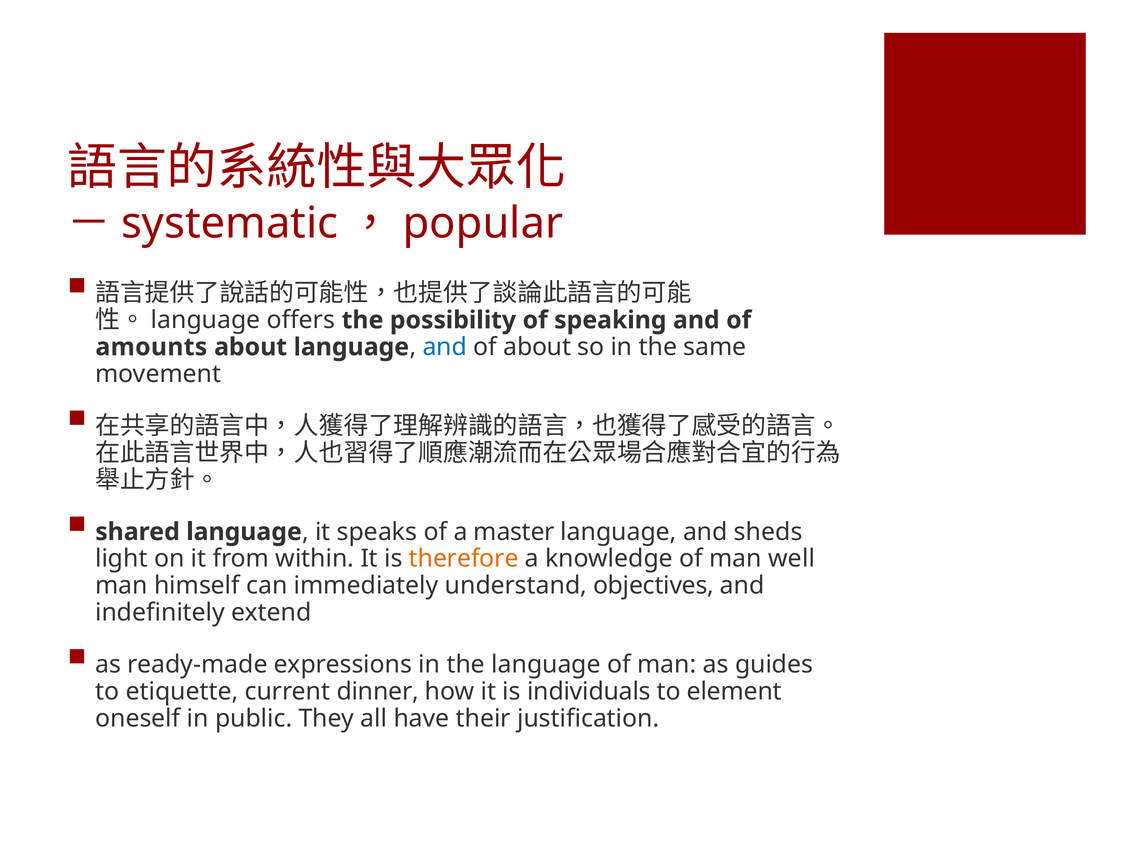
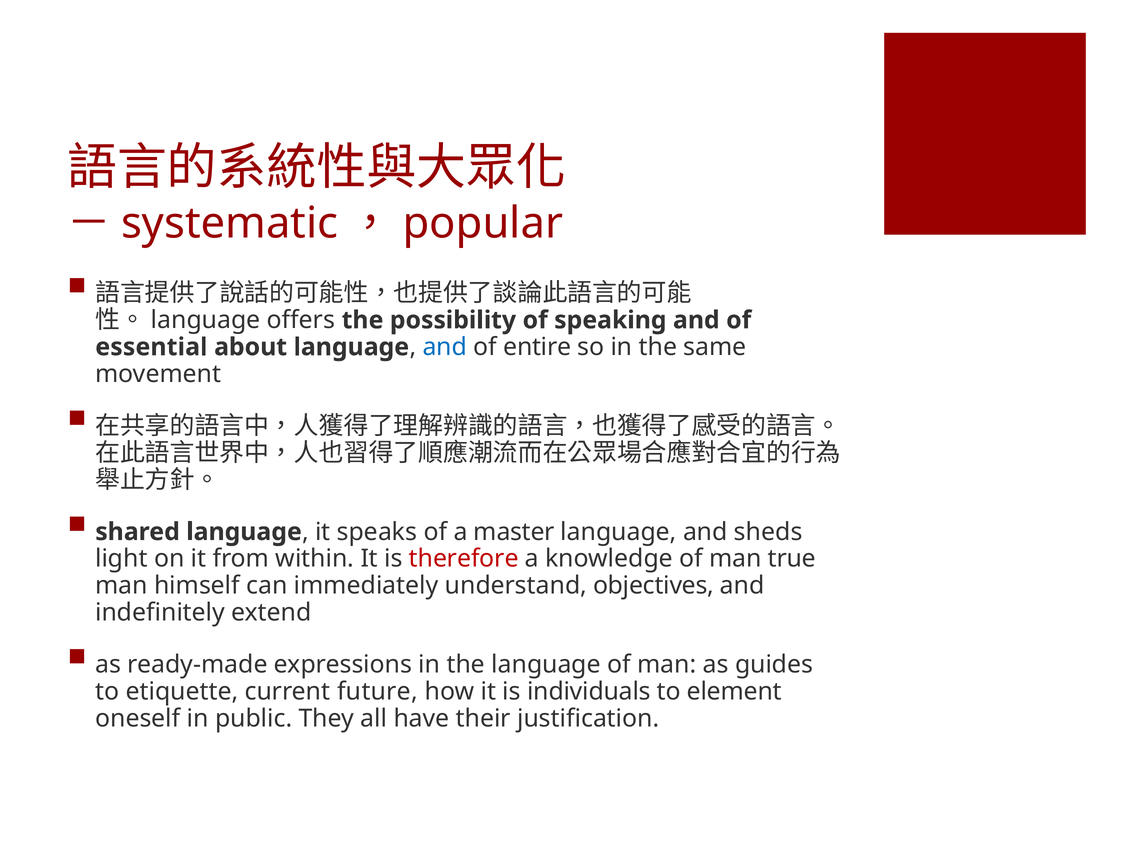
amounts: amounts -> essential
of about: about -> entire
therefore colour: orange -> red
well: well -> true
dinner: dinner -> future
